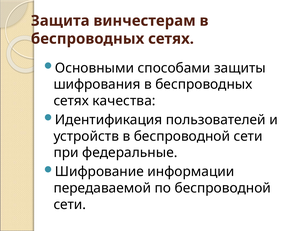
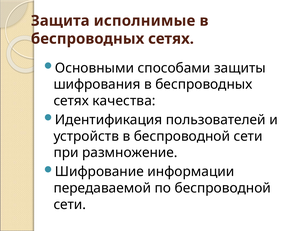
винчестерам: винчестерам -> исполнимые
федеральные: федеральные -> размножение
